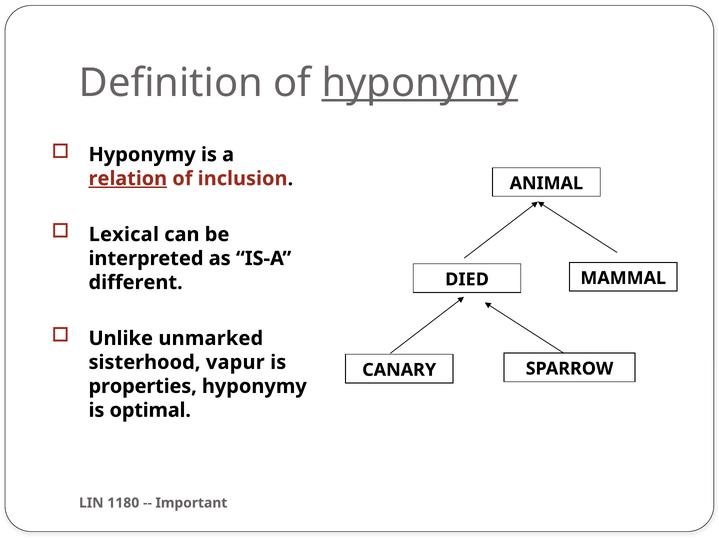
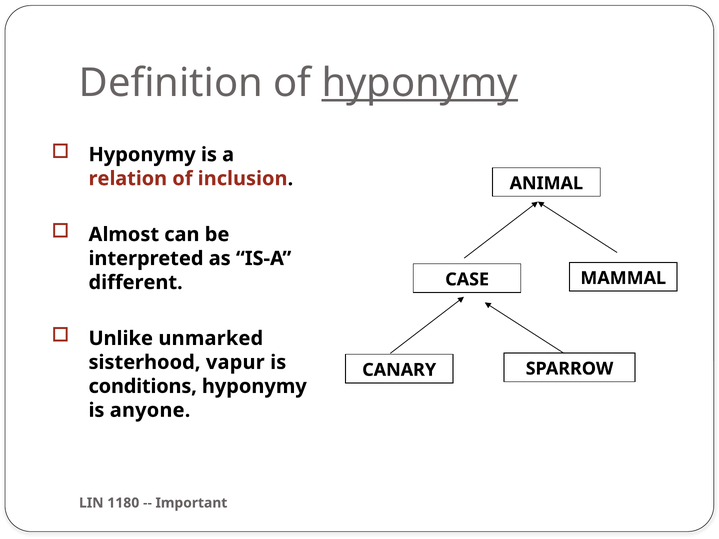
relation underline: present -> none
Lexical: Lexical -> Almost
DIED: DIED -> CASE
properties: properties -> conditions
optimal: optimal -> anyone
